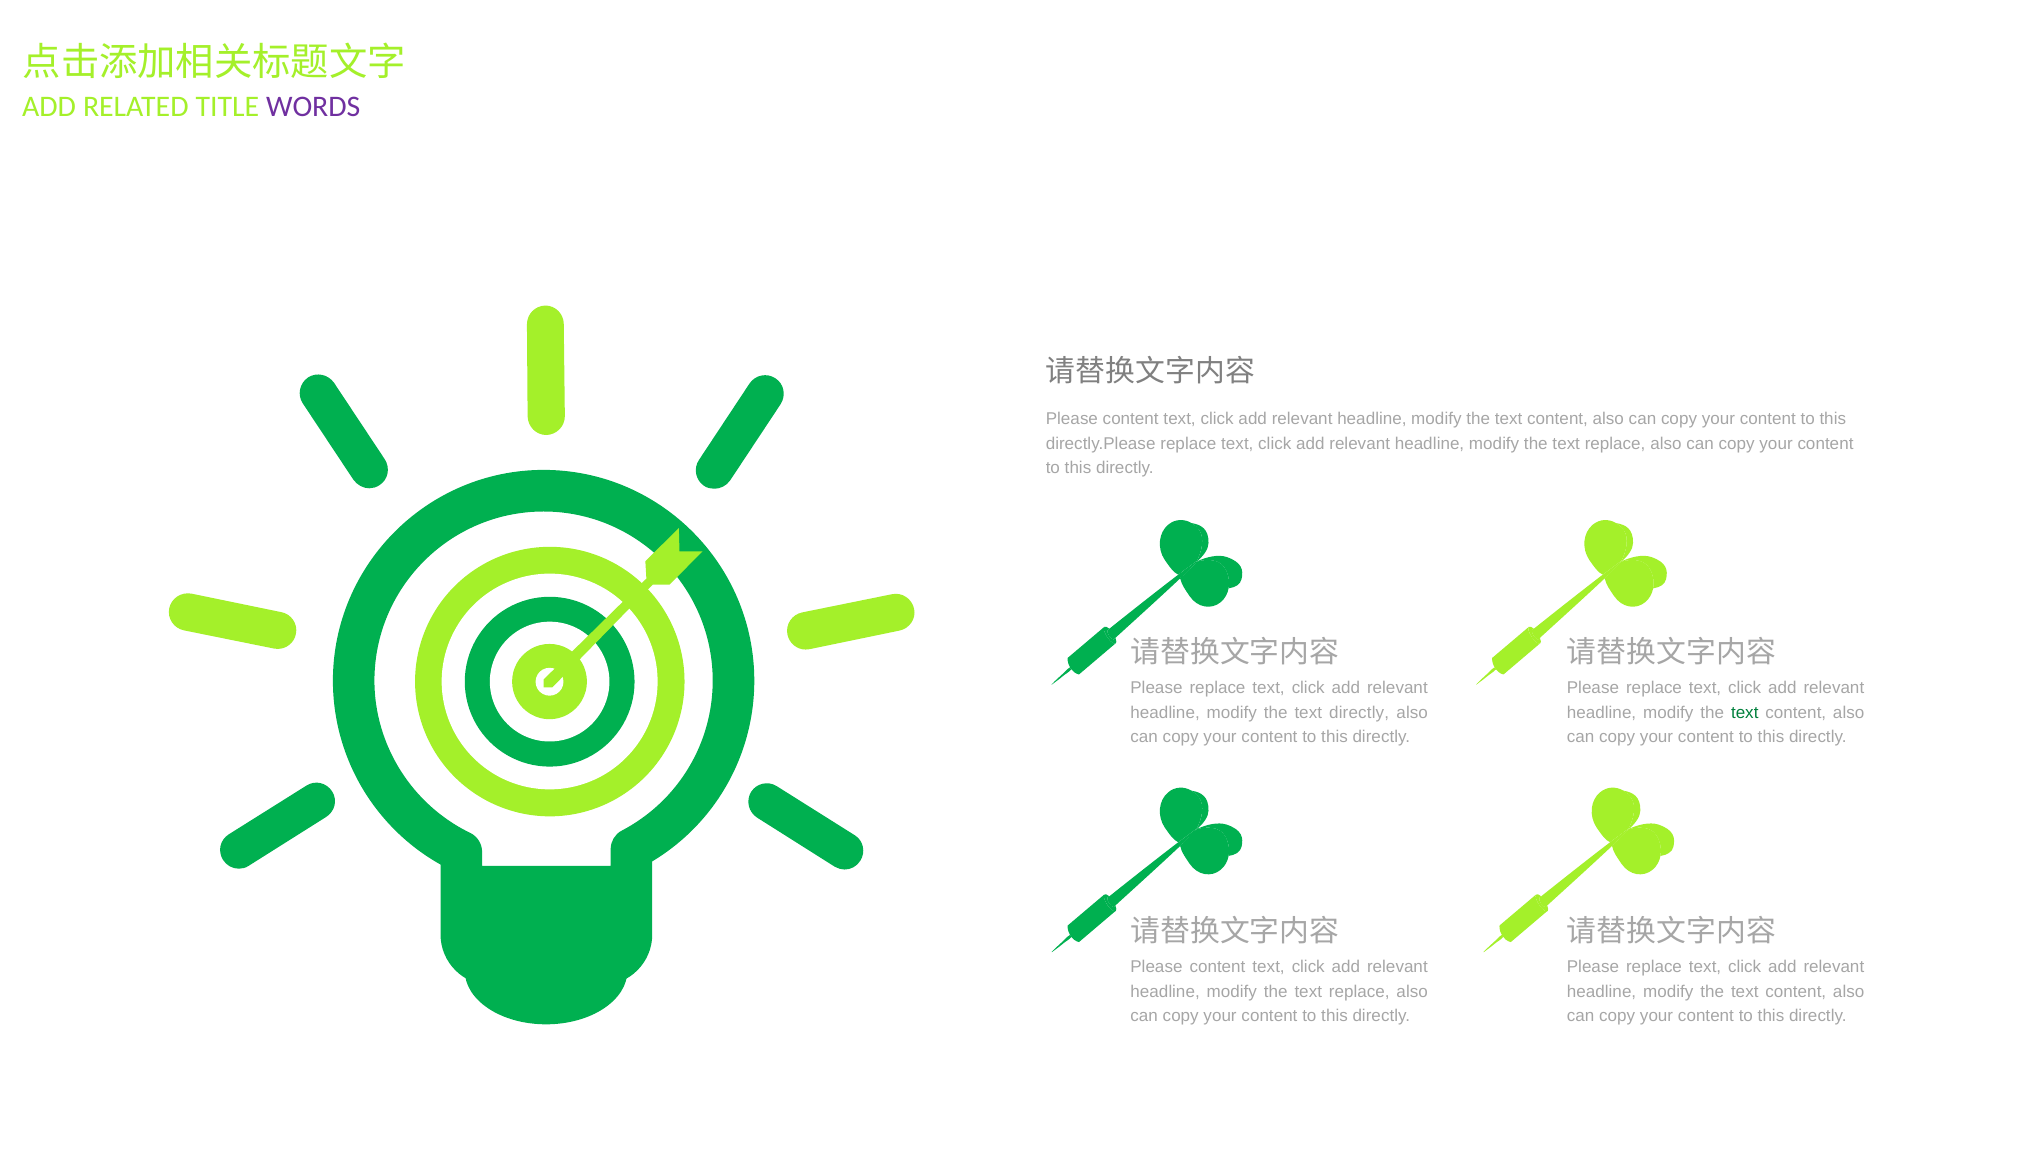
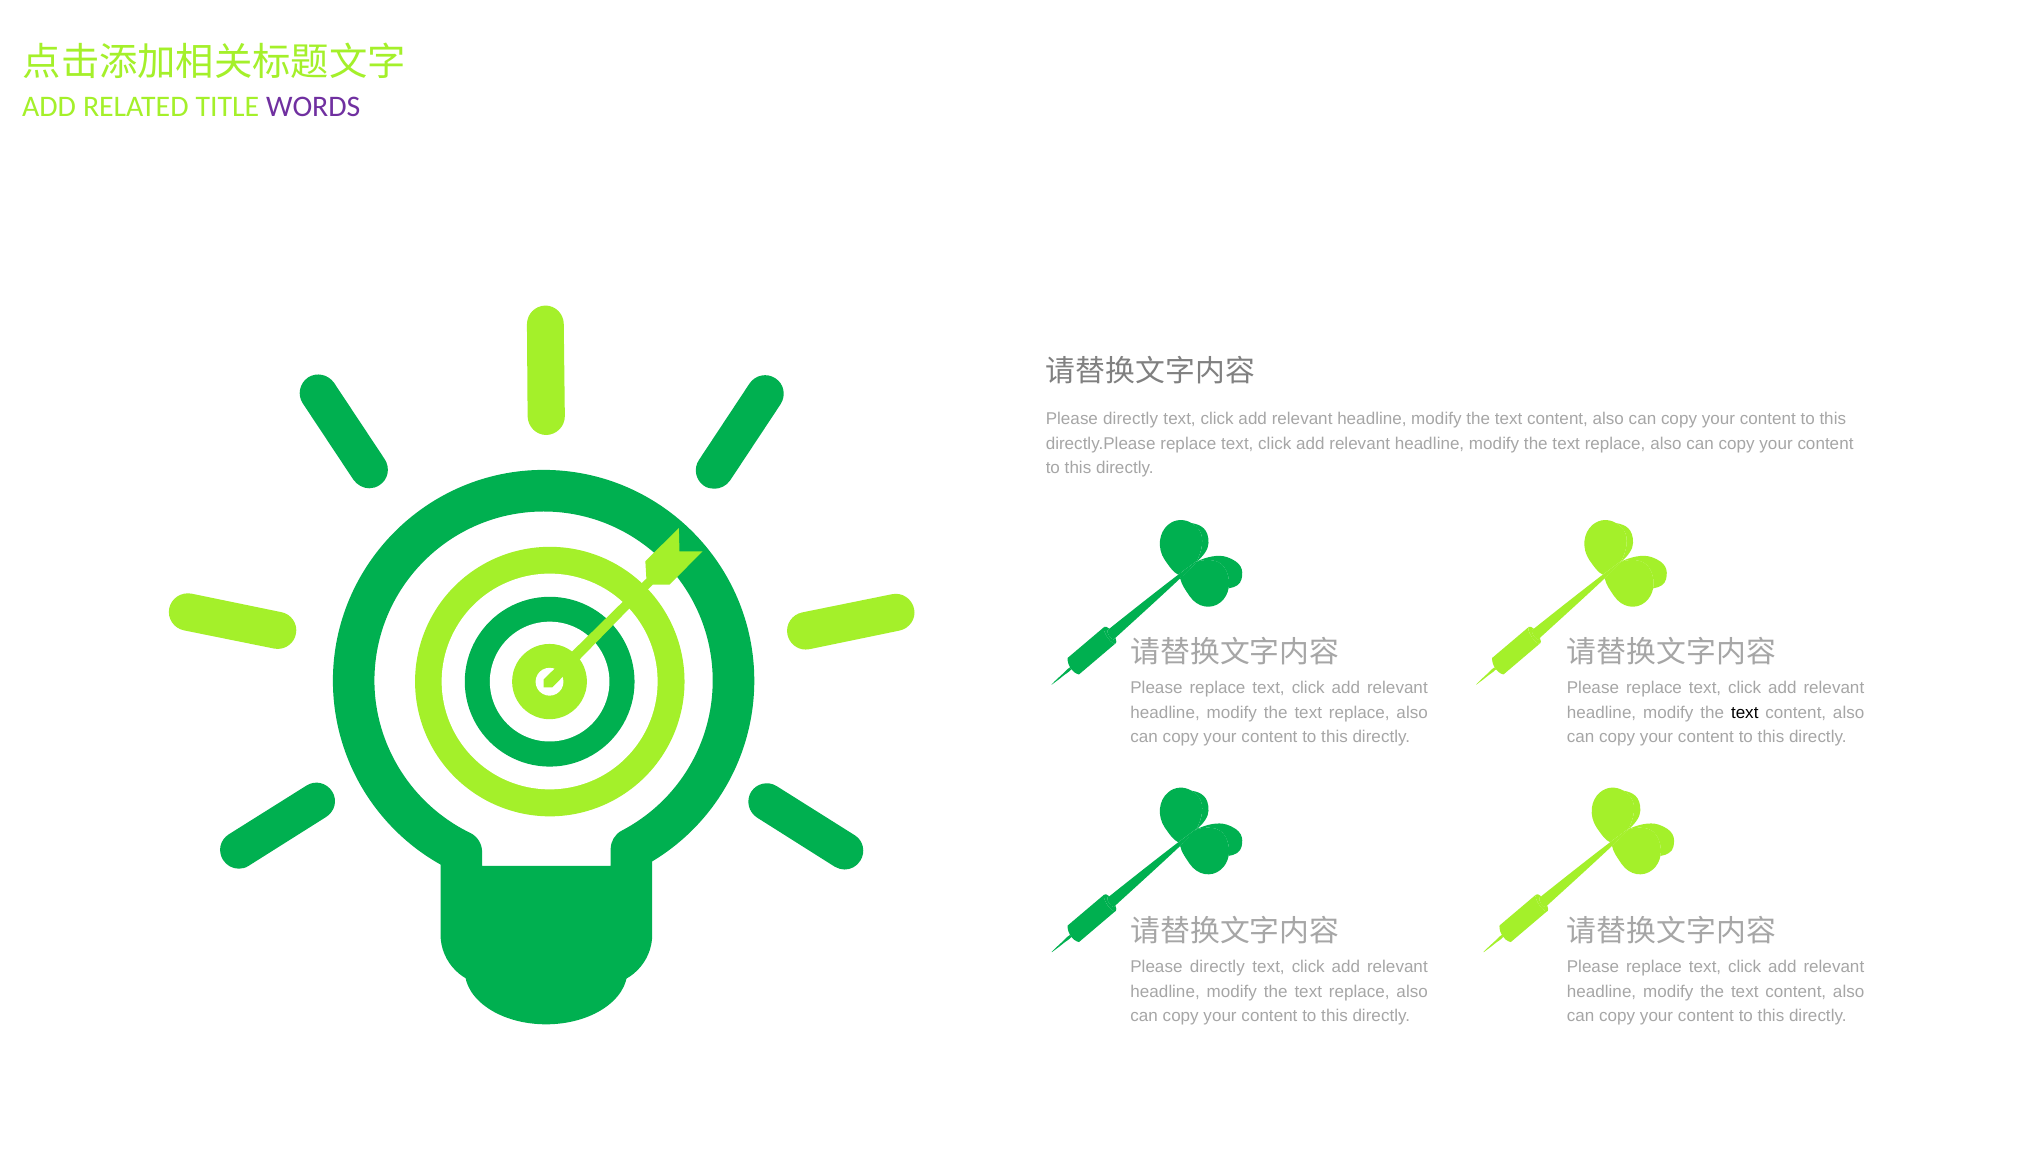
content at (1131, 419): content -> directly
directly at (1359, 712): directly -> replace
text at (1745, 712) colour: green -> black
content at (1217, 967): content -> directly
